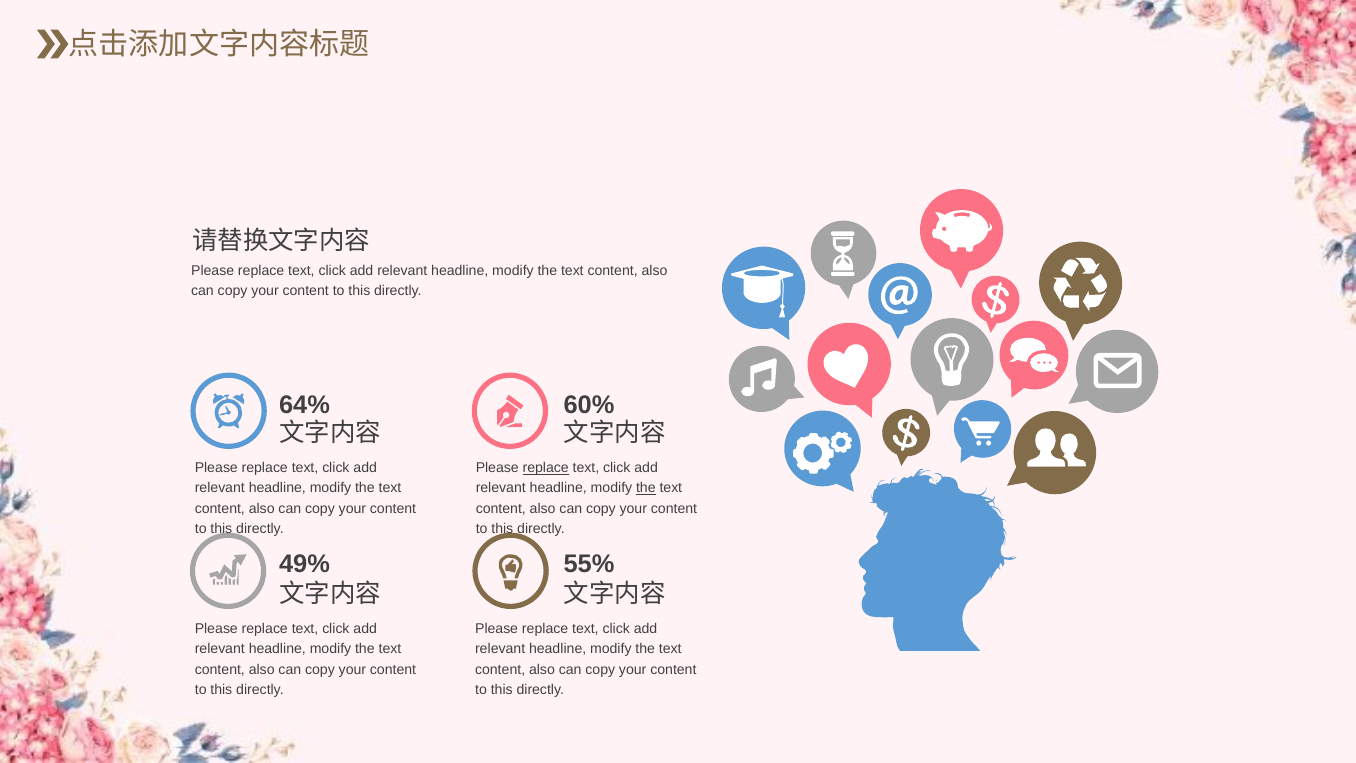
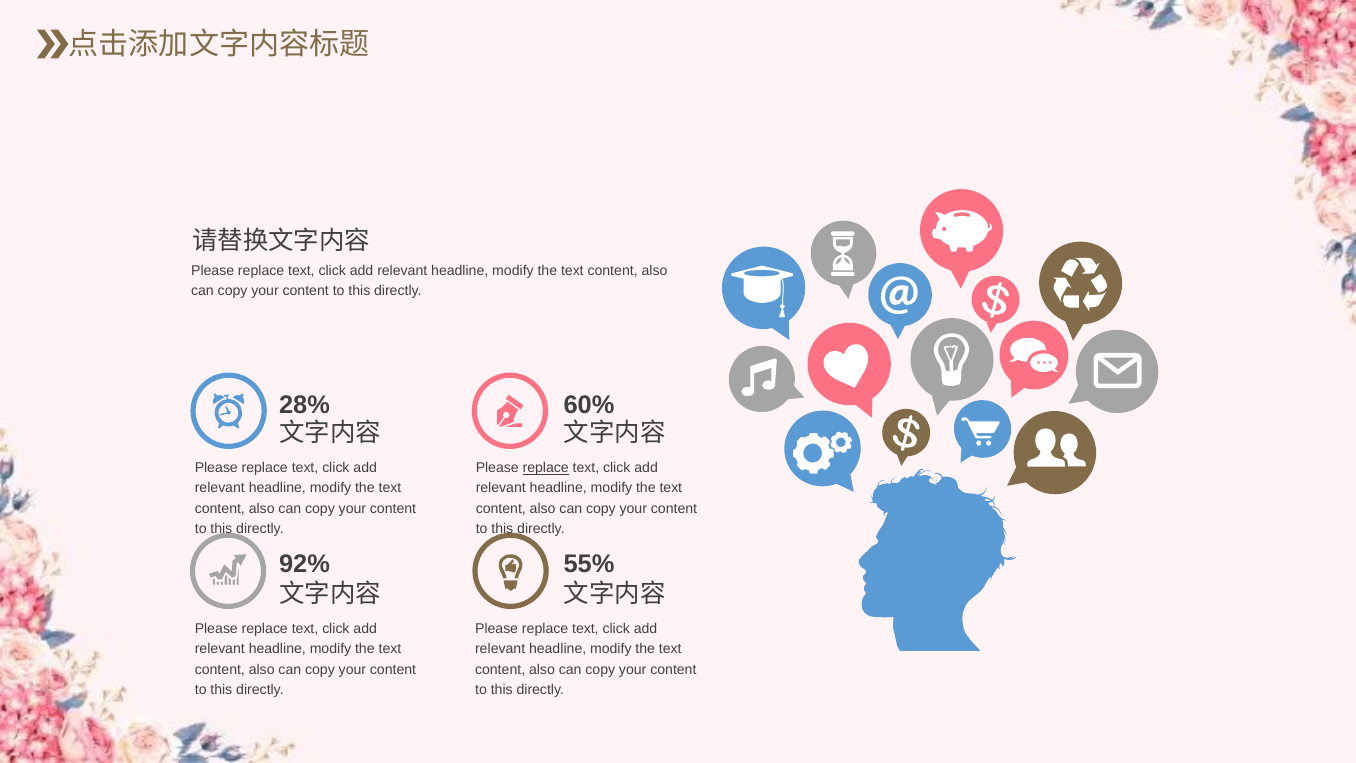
64%: 64% -> 28%
the at (646, 488) underline: present -> none
49%: 49% -> 92%
